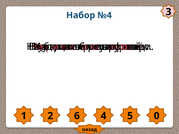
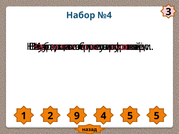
6: 6 -> 9
5 0: 0 -> 5
